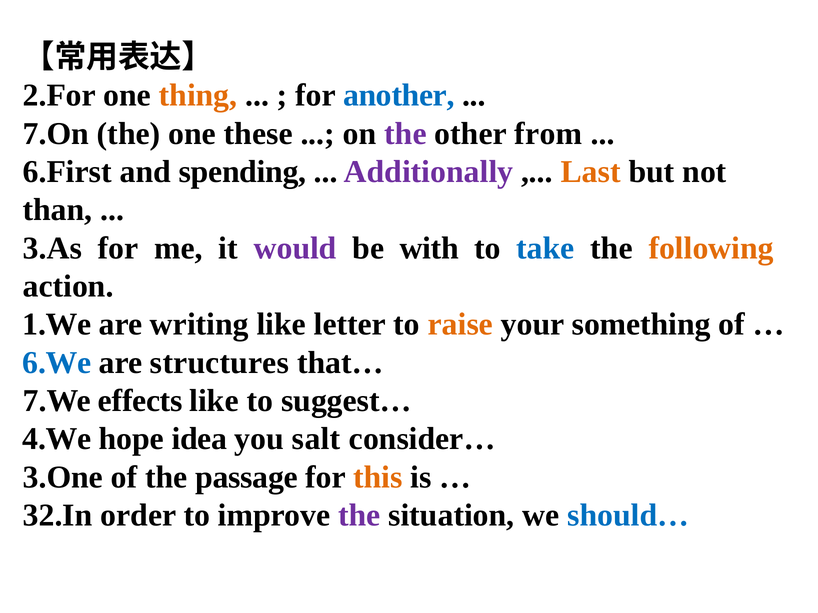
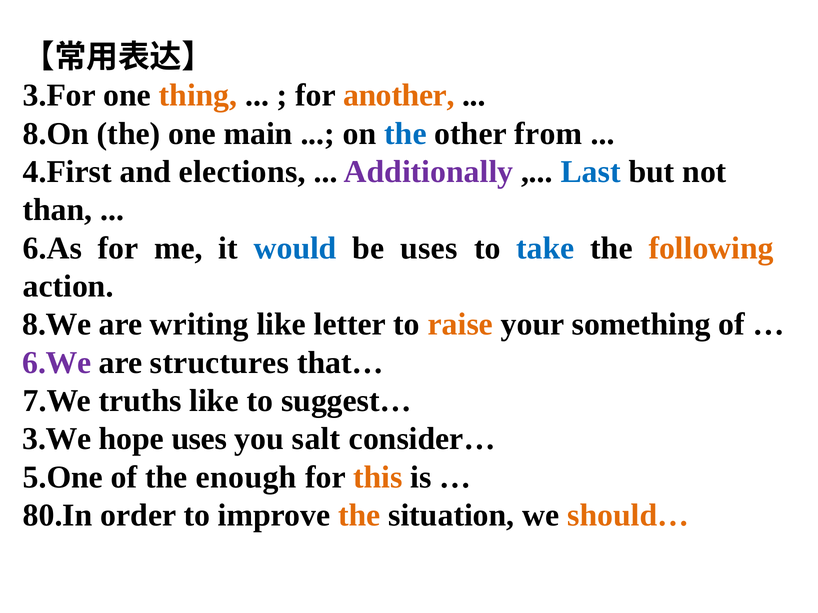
2.For: 2.For -> 3.For
another colour: blue -> orange
7.On: 7.On -> 8.On
these: these -> main
the at (405, 134) colour: purple -> blue
6.First: 6.First -> 4.First
spending: spending -> elections
Last colour: orange -> blue
3.As: 3.As -> 6.As
would colour: purple -> blue
be with: with -> uses
1.We: 1.We -> 8.We
6.We colour: blue -> purple
effects: effects -> truths
4.We: 4.We -> 3.We
hope idea: idea -> uses
3.One: 3.One -> 5.One
passage: passage -> enough
32.In: 32.In -> 80.In
the at (359, 516) colour: purple -> orange
should… colour: blue -> orange
